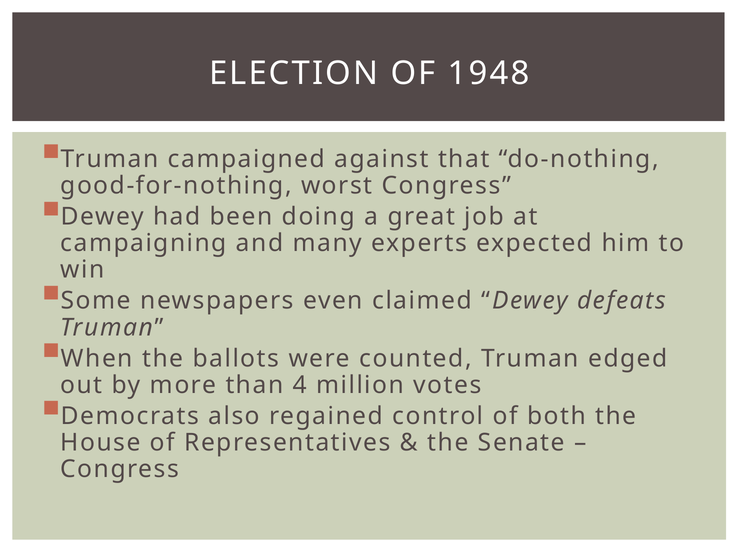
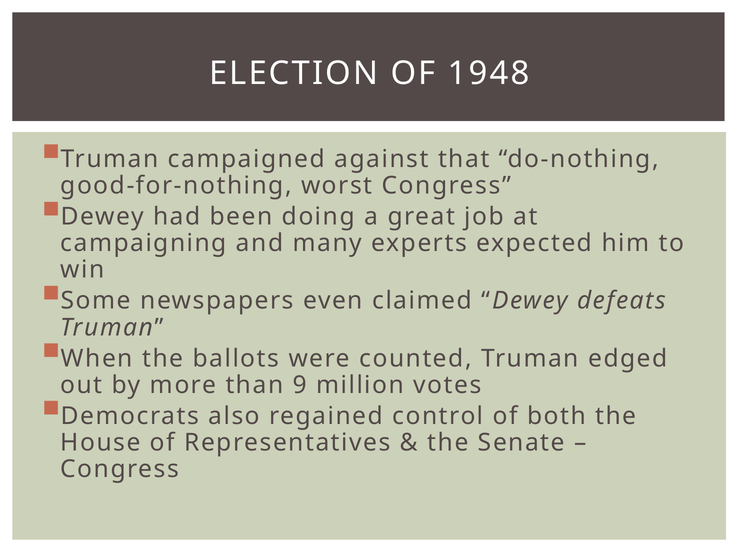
4: 4 -> 9
